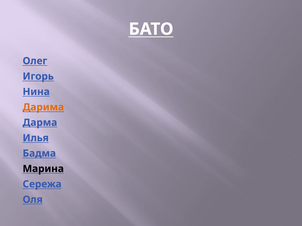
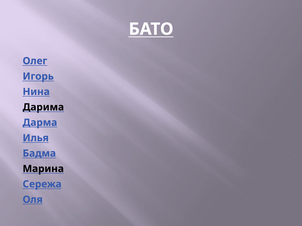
Дарима colour: orange -> black
